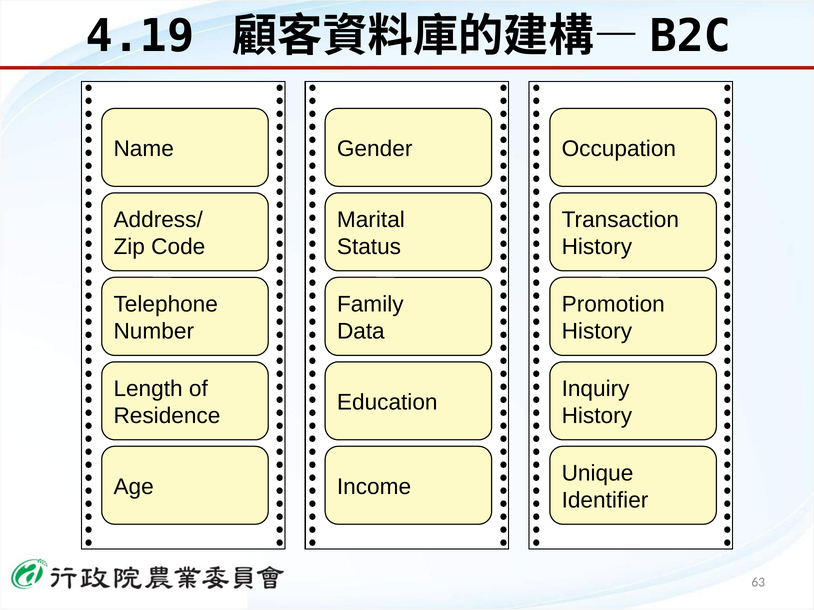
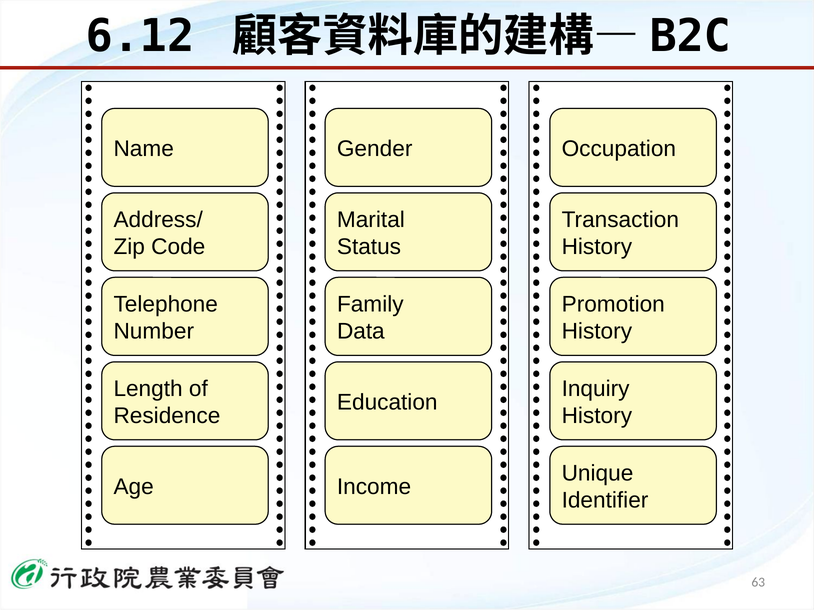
4.19: 4.19 -> 6.12
